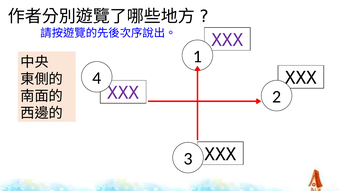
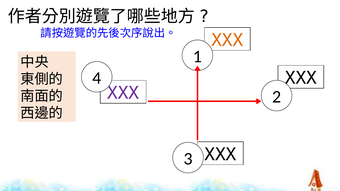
XXX at (227, 40) colour: purple -> orange
